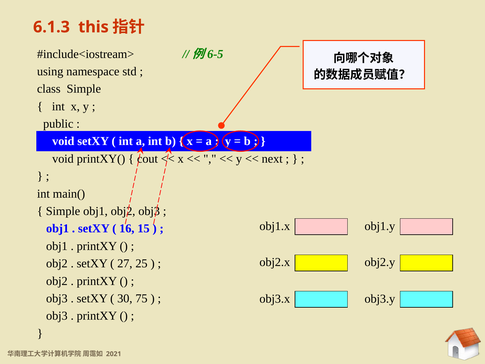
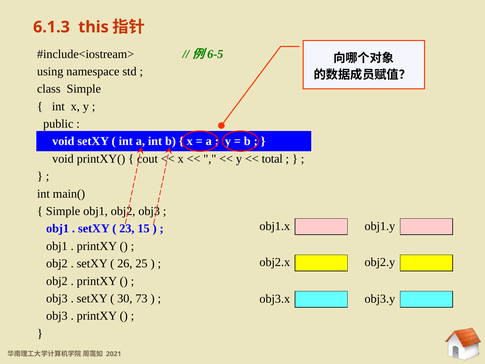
next: next -> total
16: 16 -> 23
27: 27 -> 26
75: 75 -> 73
